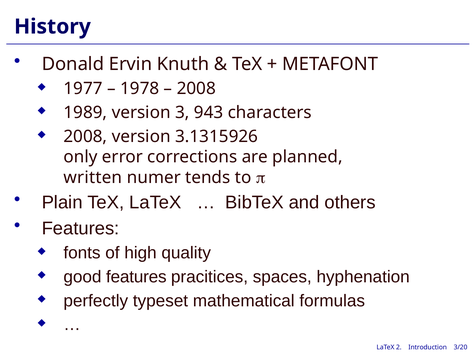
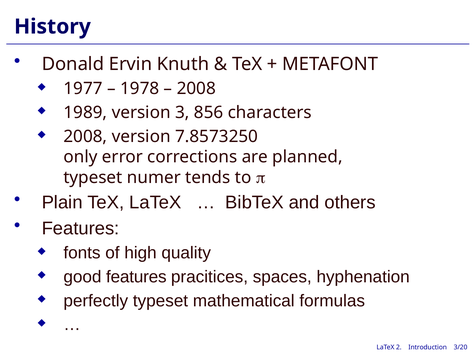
943: 943 -> 856
3.1315926: 3.1315926 -> 7.8573250
written at (93, 178): written -> typeset
